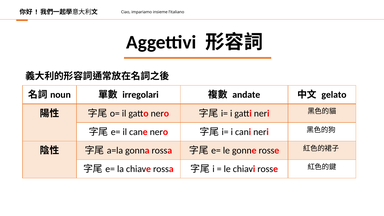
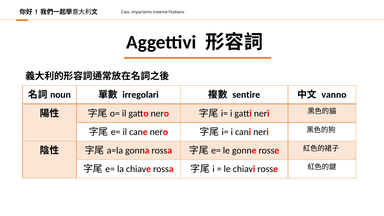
andate: andate -> sentire
gelato: gelato -> vanno
